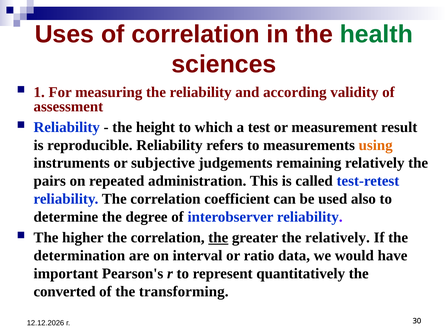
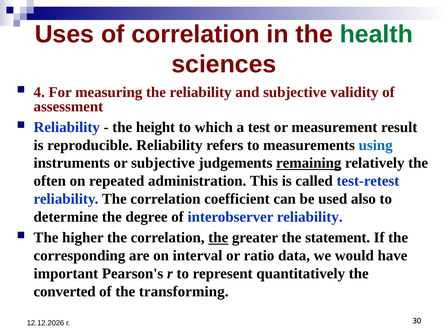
1: 1 -> 4
and according: according -> subjective
using colour: orange -> blue
remaining underline: none -> present
pairs: pairs -> often
the relatively: relatively -> statement
determination: determination -> corresponding
